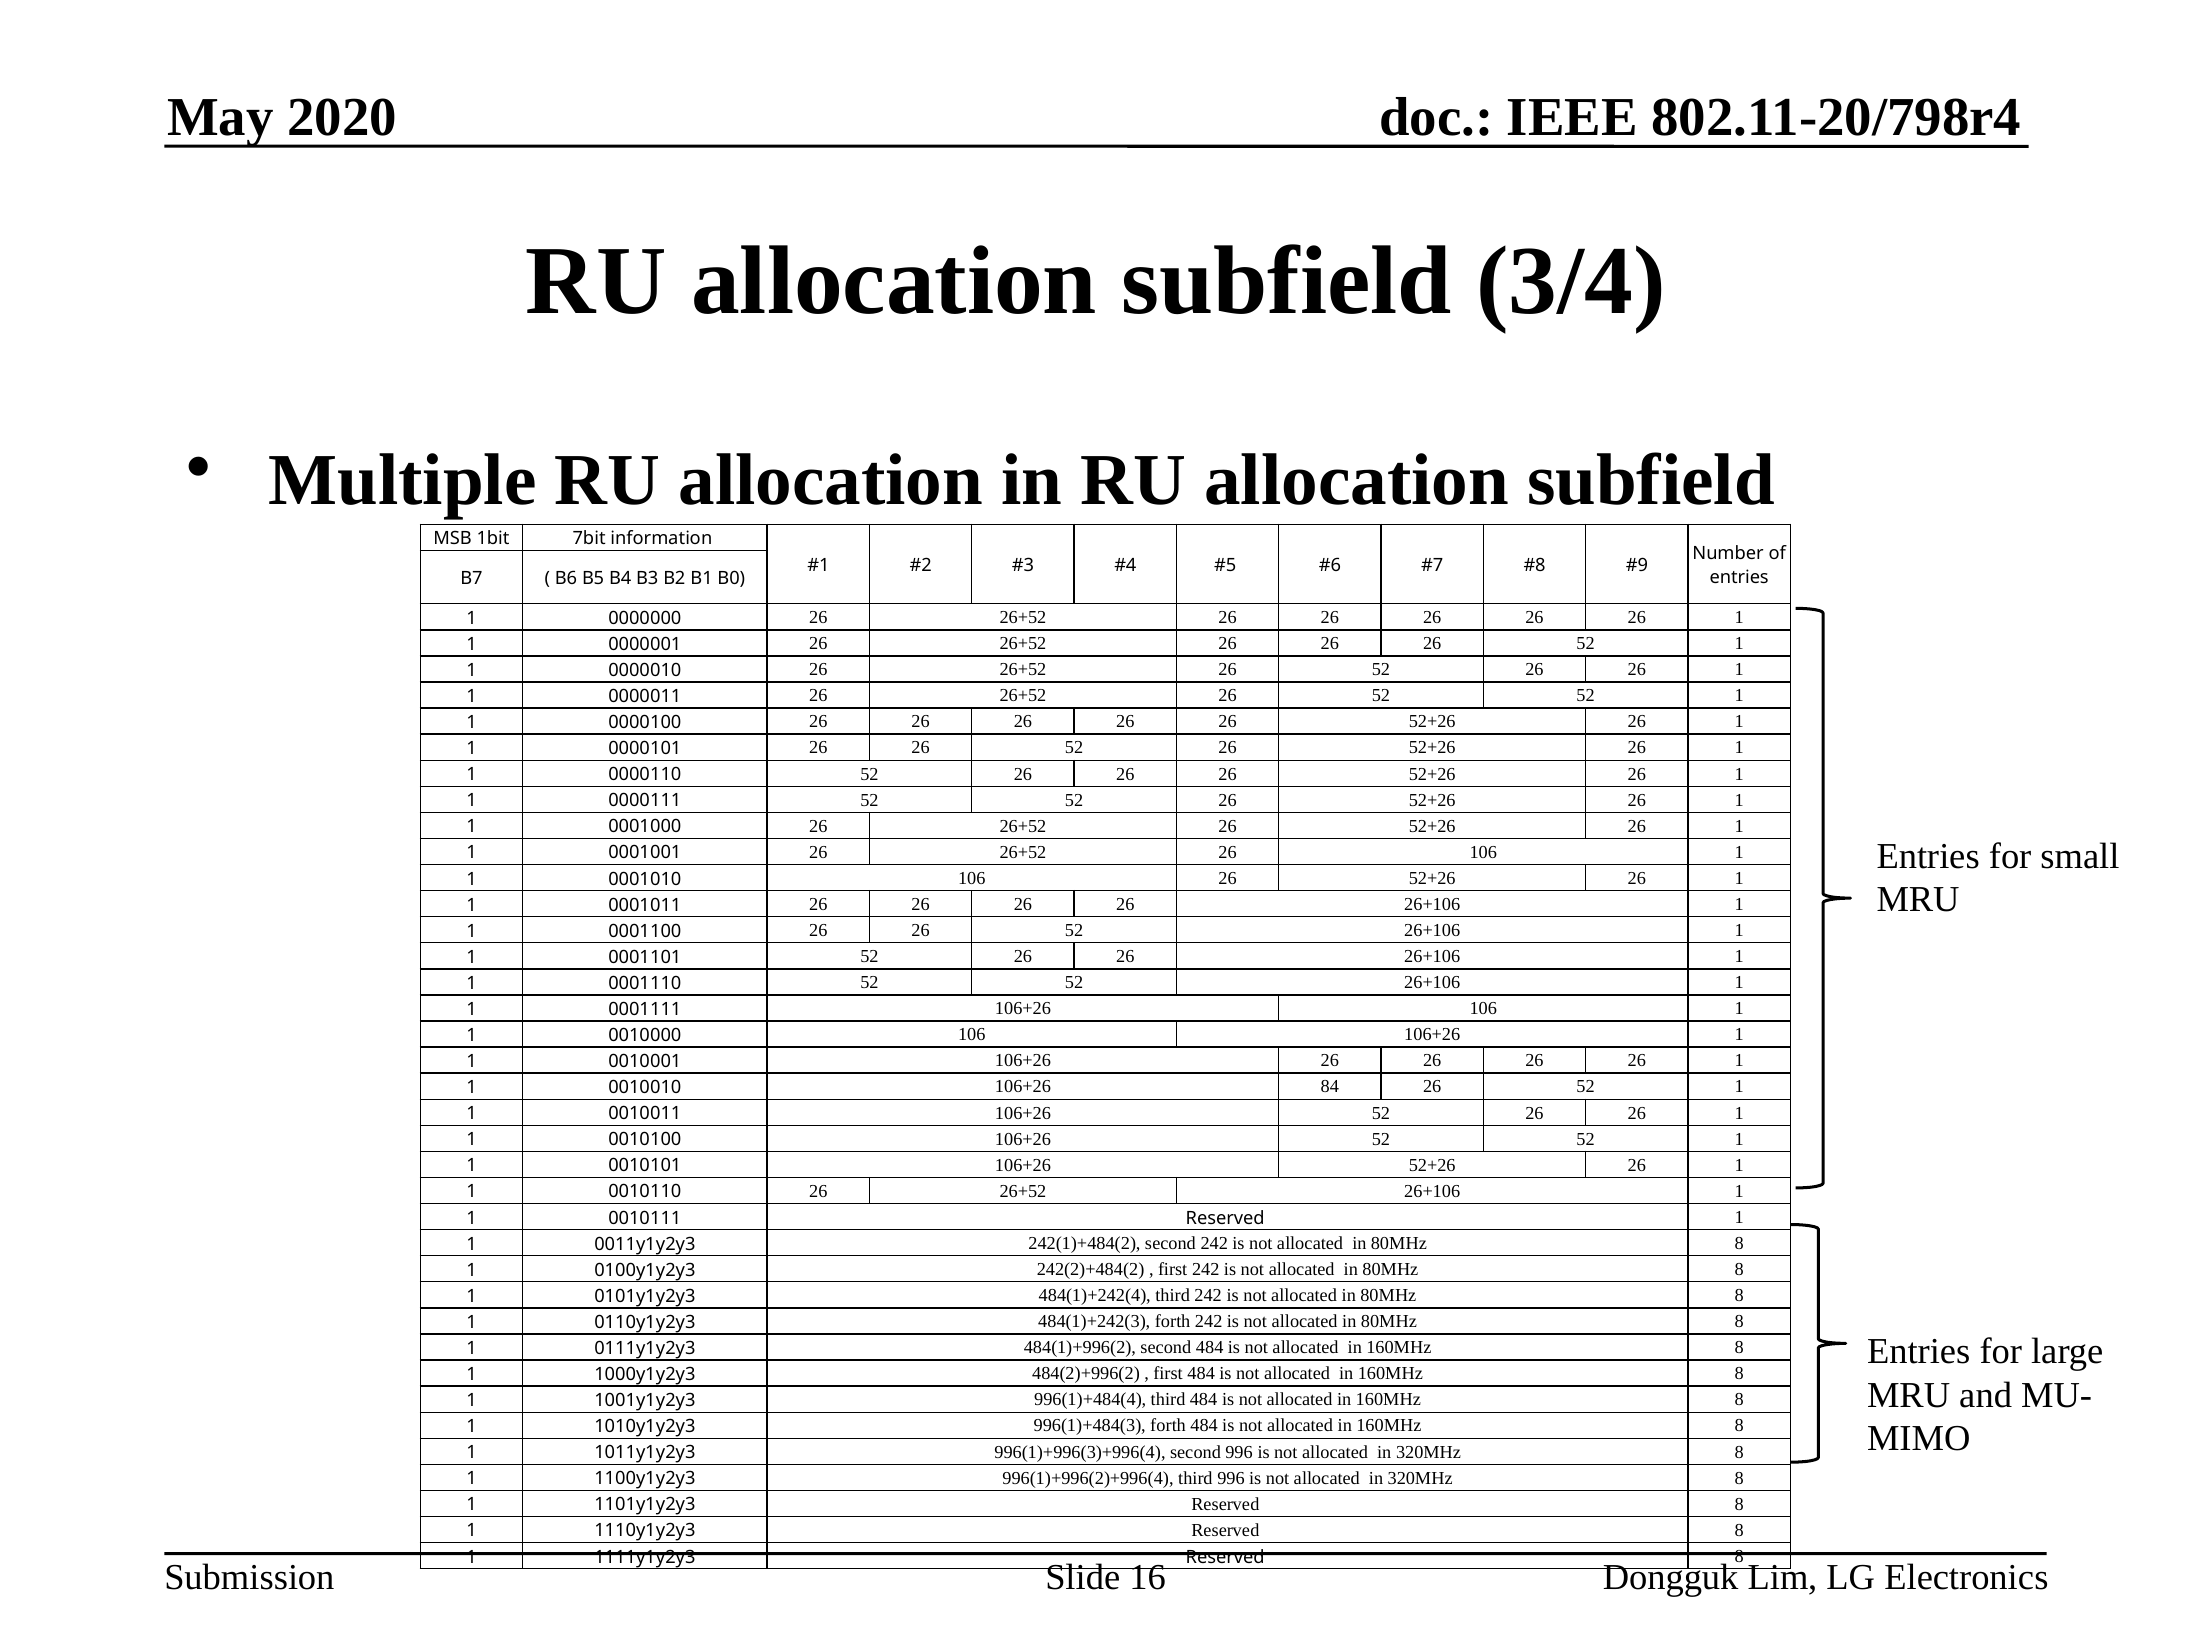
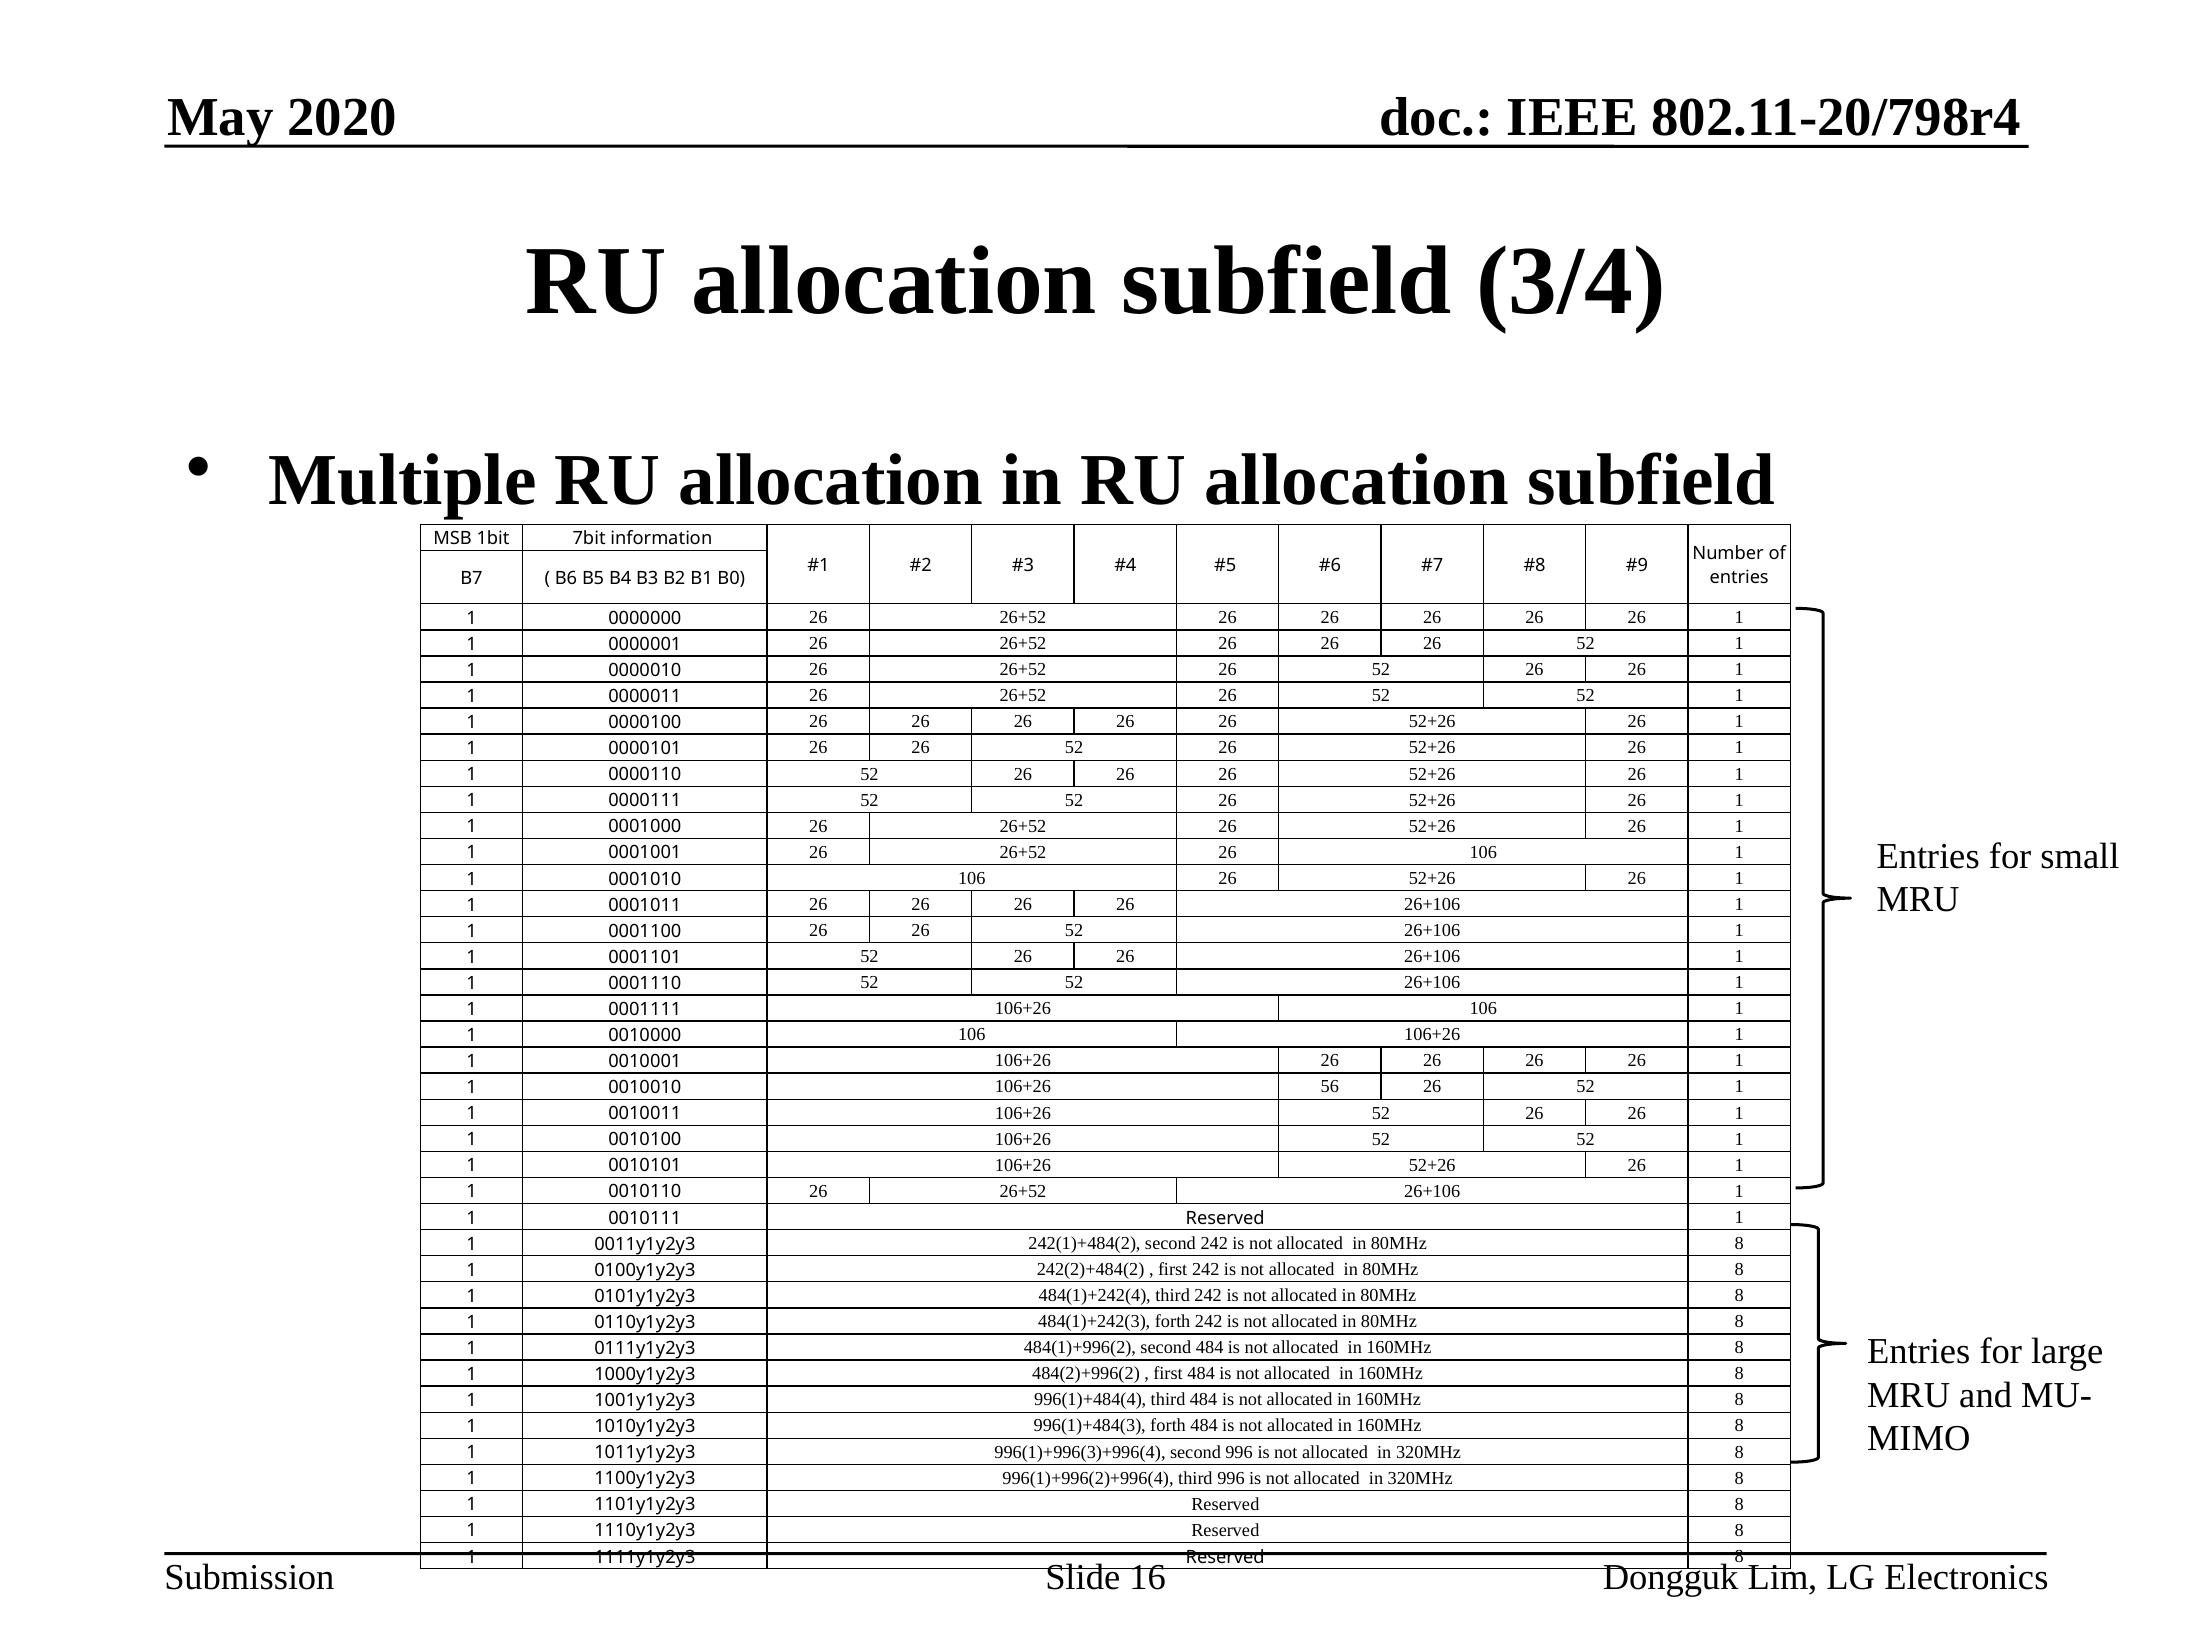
84: 84 -> 56
